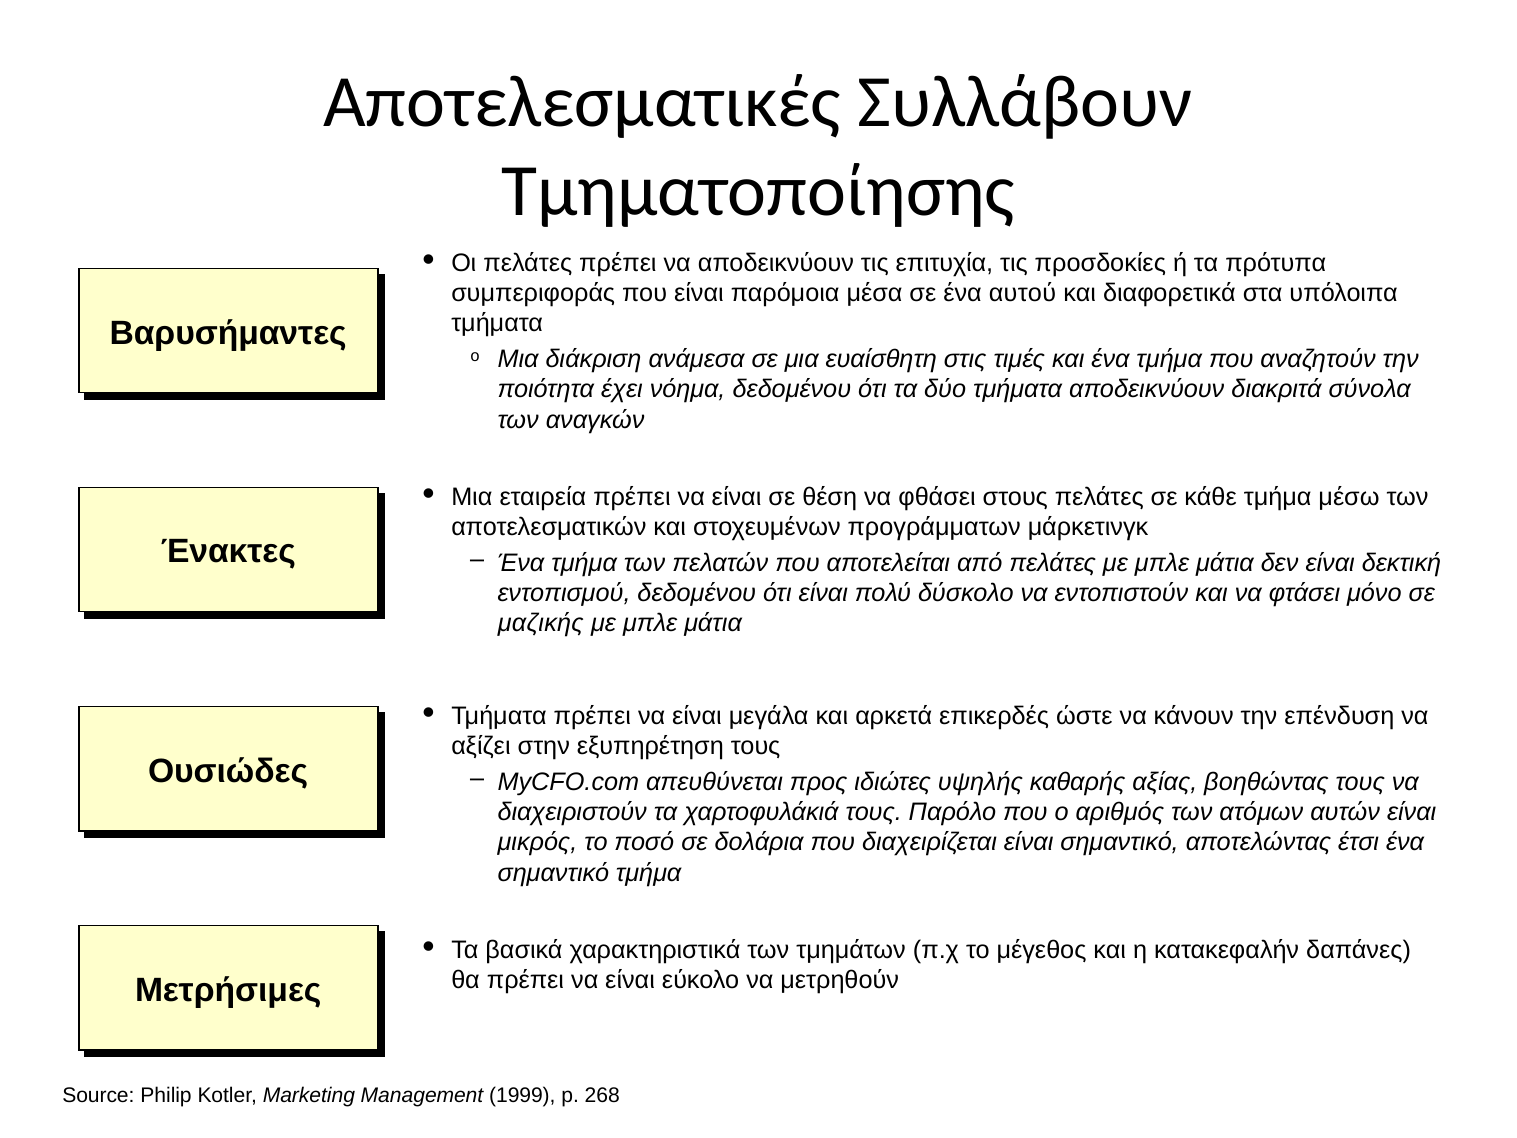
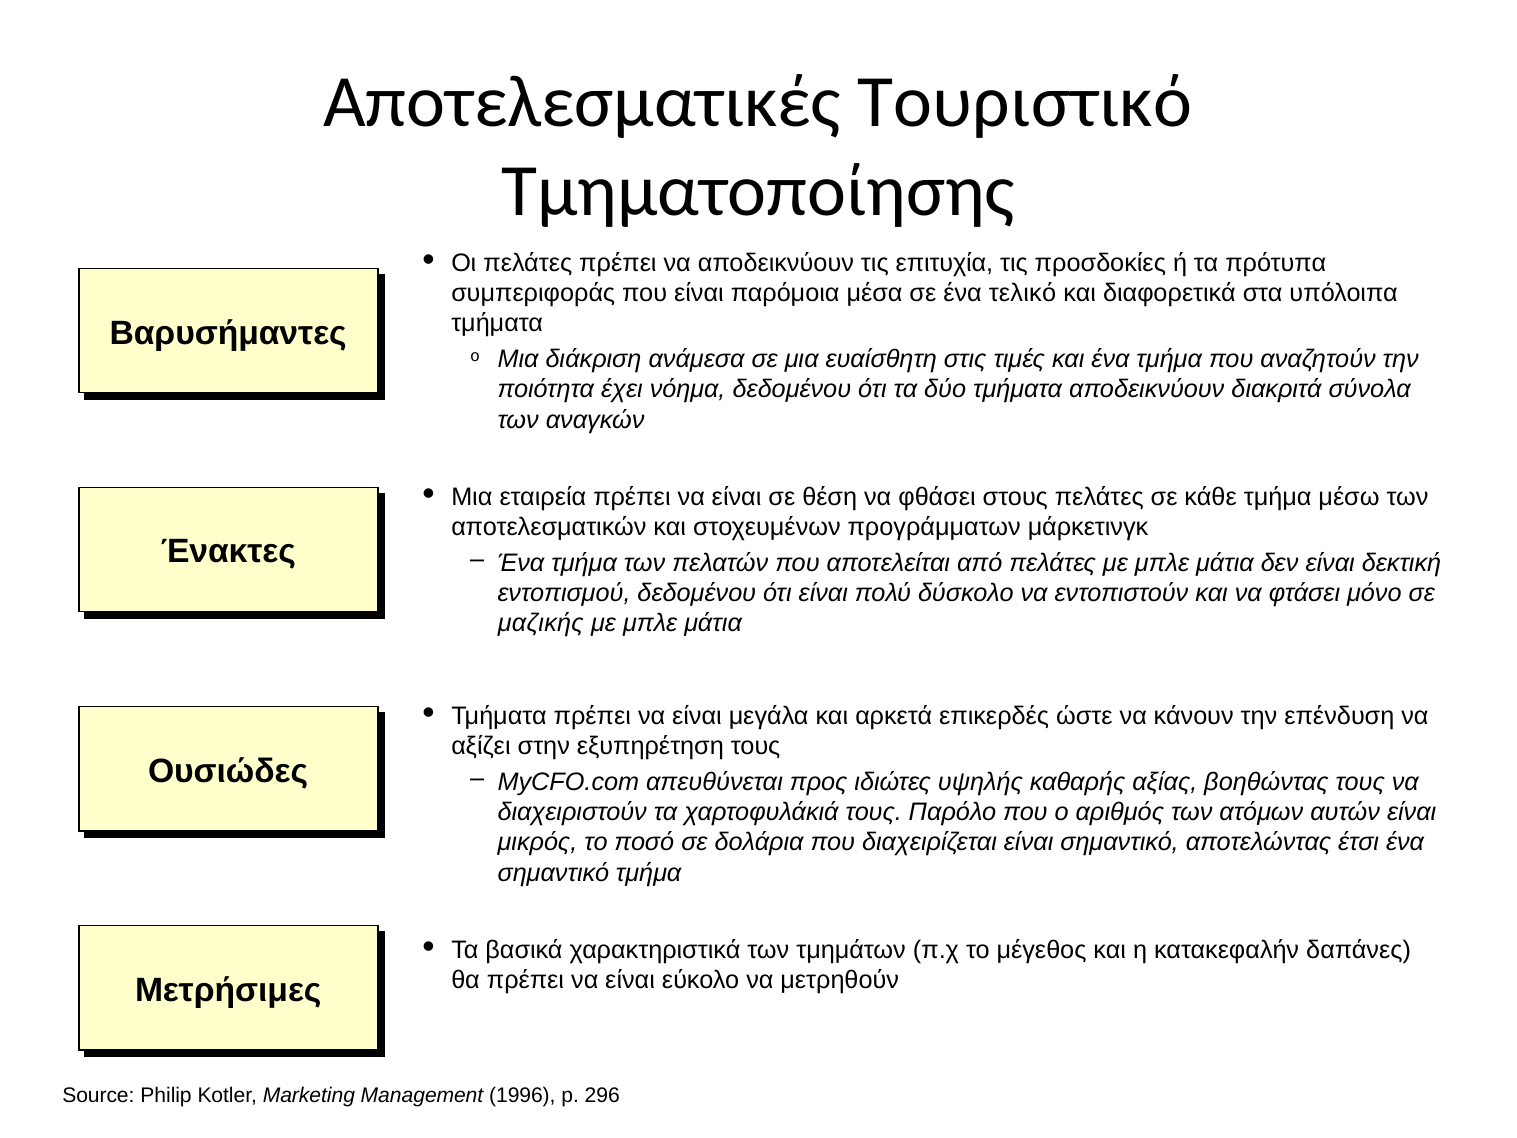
Συλλάβουν: Συλλάβουν -> Τουριστικό
αυτού: αυτού -> τελικό
1999: 1999 -> 1996
268: 268 -> 296
